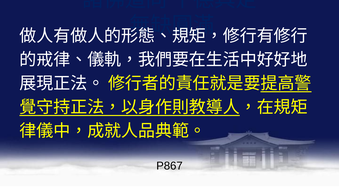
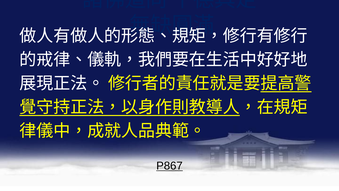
P867 underline: none -> present
